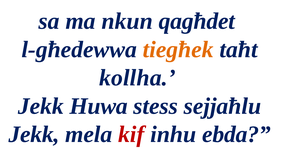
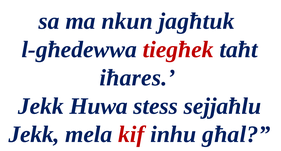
qagħdet: qagħdet -> jagħtuk
tiegħek colour: orange -> red
kollha: kollha -> iħares
ebda: ebda -> għal
